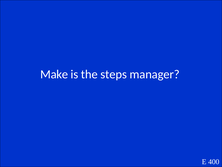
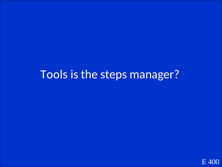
Make: Make -> Tools
